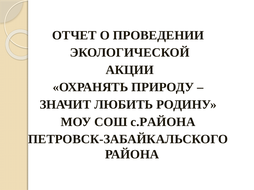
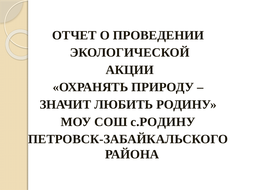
с.РАЙОНА: с.РАЙОНА -> с.РОДИНУ
